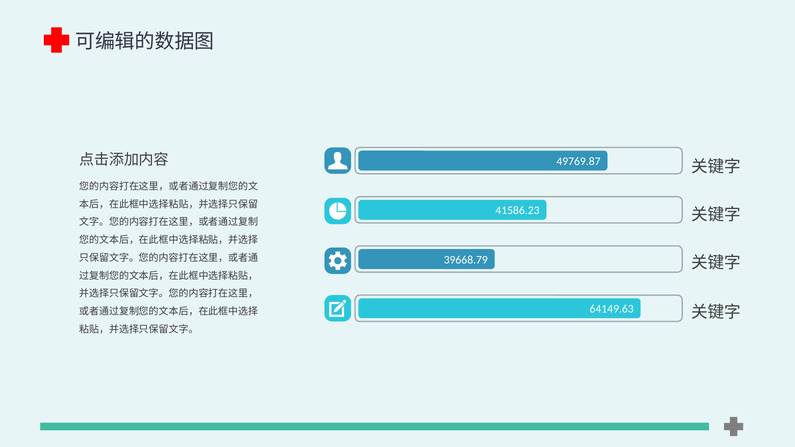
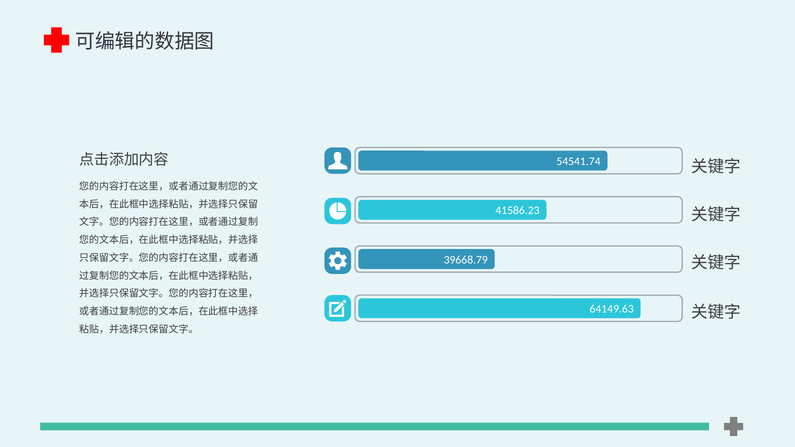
49769.87: 49769.87 -> 54541.74
